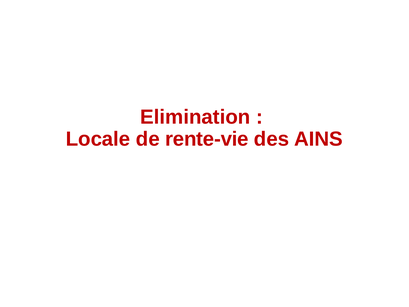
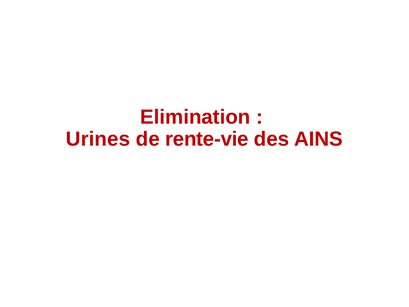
Locale: Locale -> Urines
